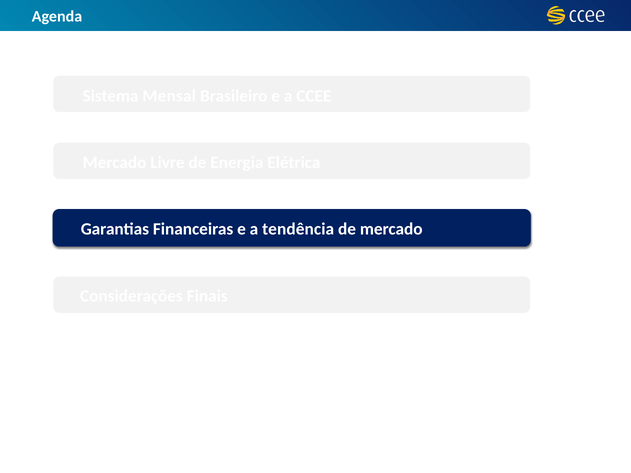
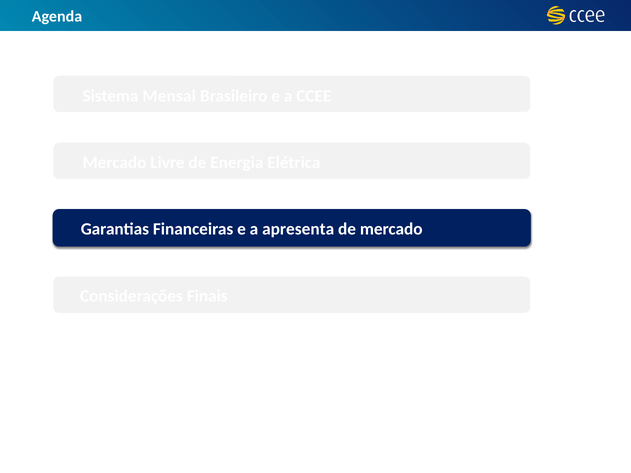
tendência: tendência -> apresenta
